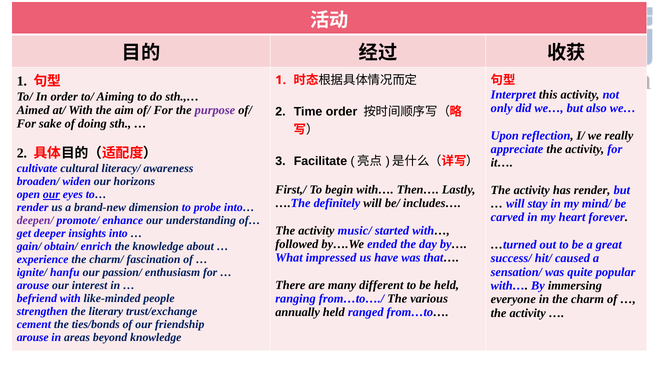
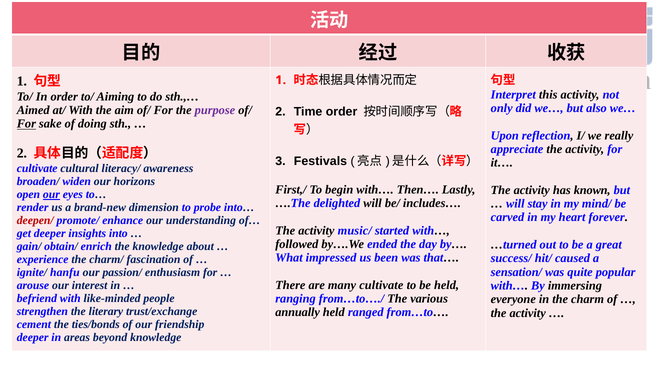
For at (26, 124) underline: none -> present
Facilitate: Facilitate -> Festivals
has render: render -> known
definitely: definitely -> delighted
deepen/ colour: purple -> red
have: have -> been
many different: different -> cultivate
arouse at (33, 337): arouse -> deeper
